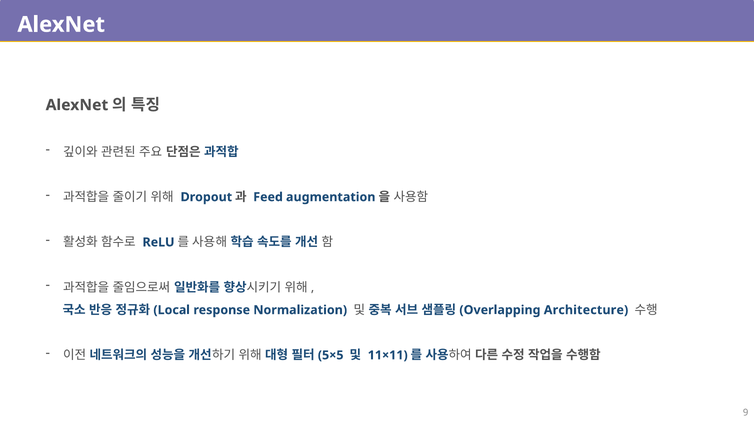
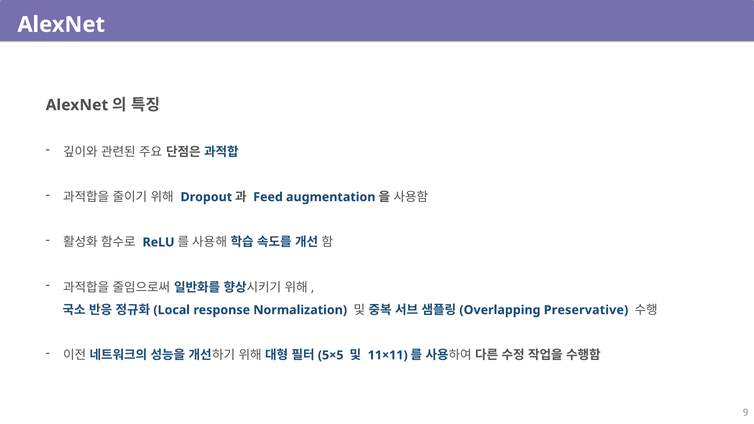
Architecture: Architecture -> Preservative
